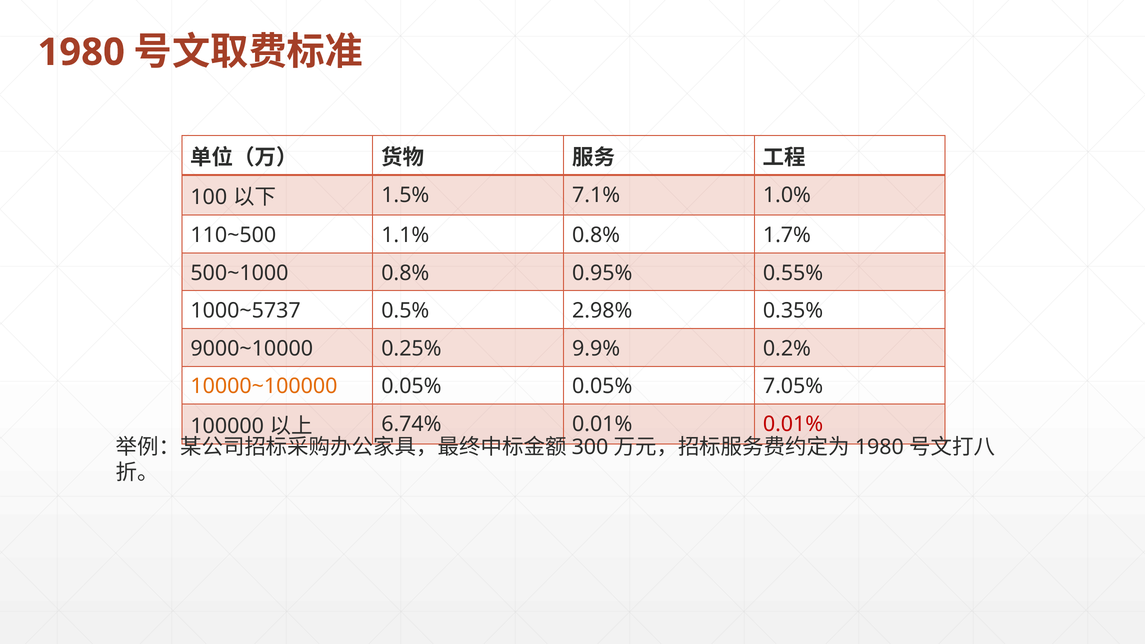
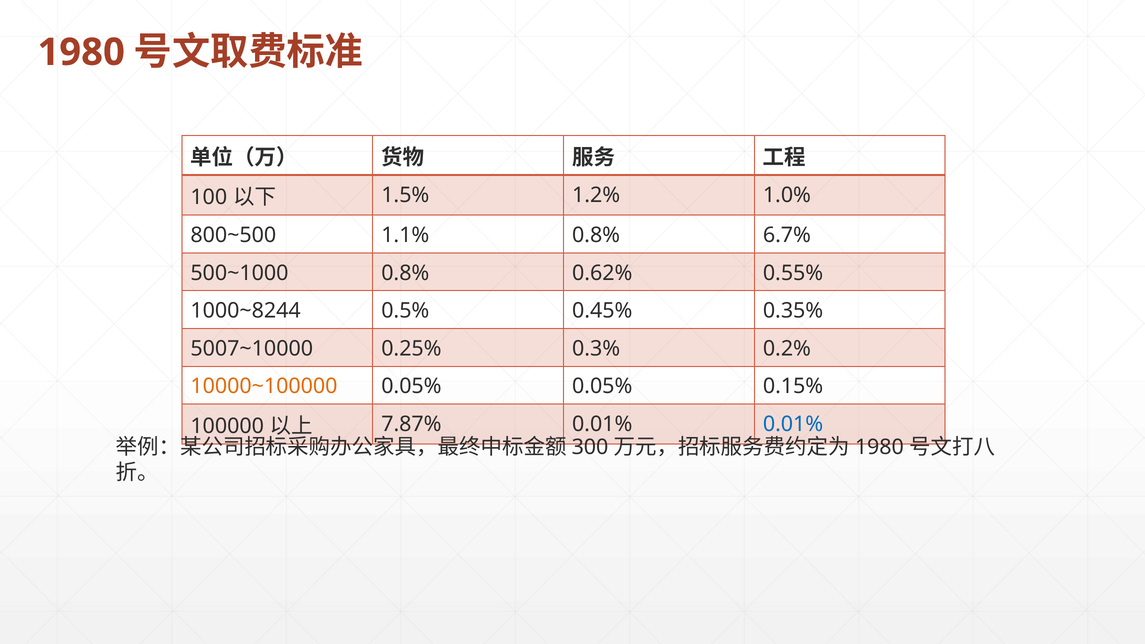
7.1%: 7.1% -> 1.2%
110~500: 110~500 -> 800~500
1.7%: 1.7% -> 6.7%
0.95%: 0.95% -> 0.62%
1000~5737: 1000~5737 -> 1000~8244
2.98%: 2.98% -> 0.45%
9000~10000: 9000~10000 -> 5007~10000
9.9%: 9.9% -> 0.3%
7.05%: 7.05% -> 0.15%
6.74%: 6.74% -> 7.87%
0.01% at (793, 424) colour: red -> blue
